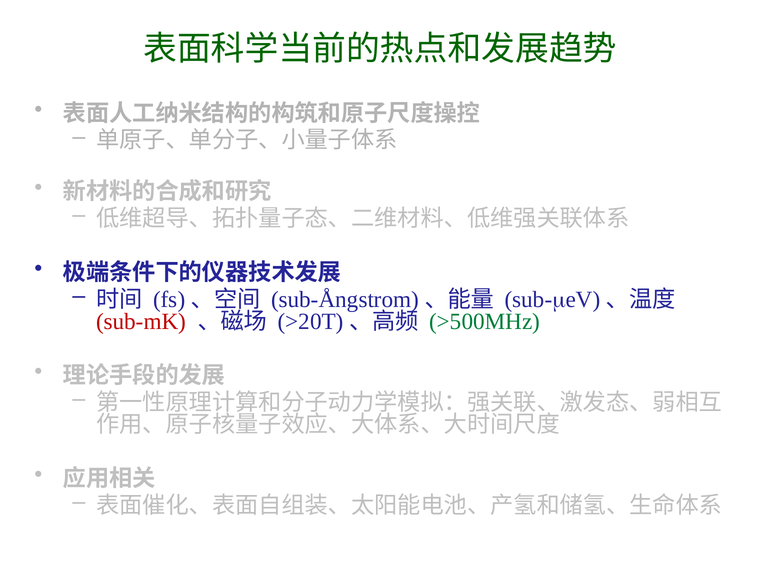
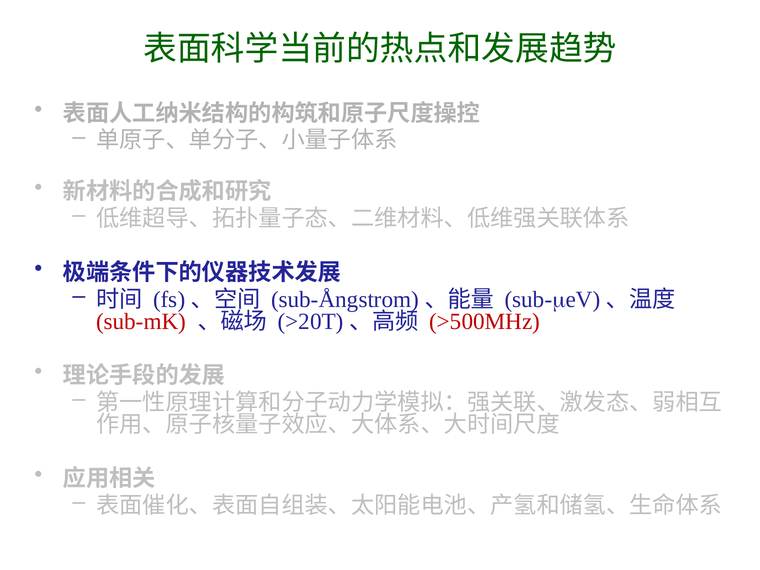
>500MHz colour: green -> red
